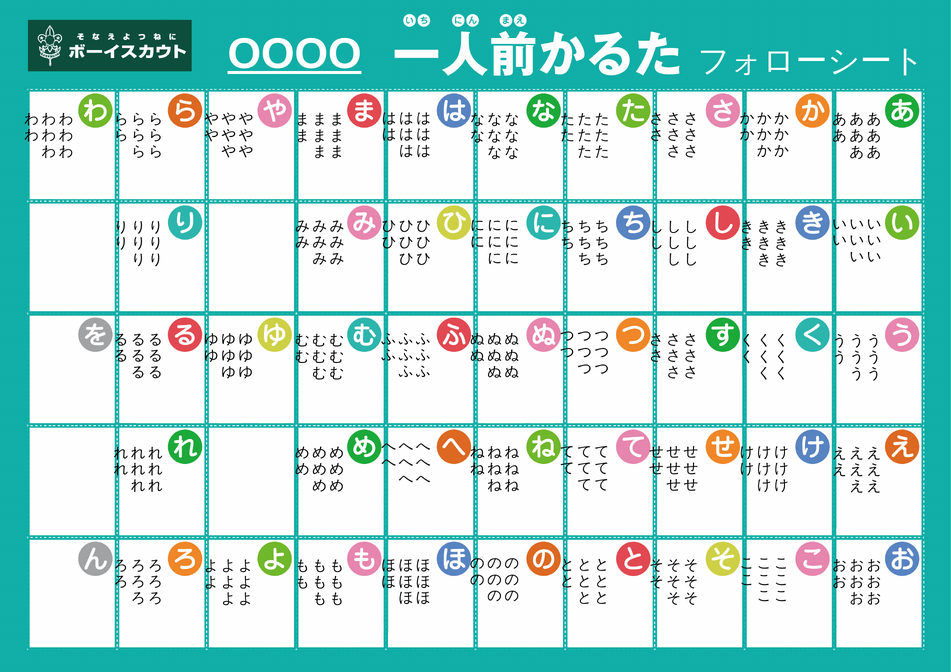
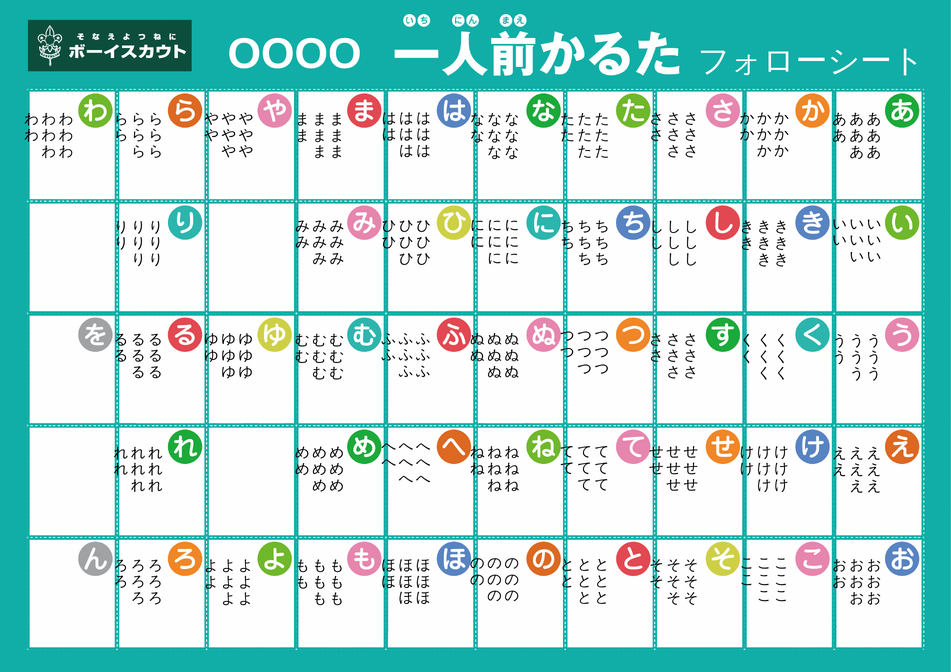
OOOO underline: present -> none
